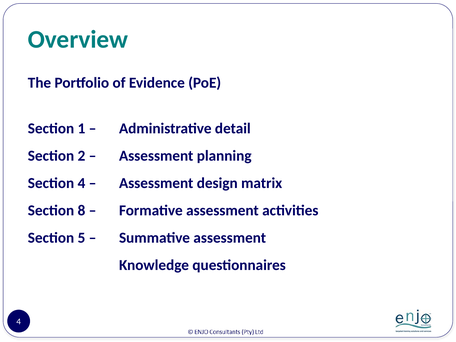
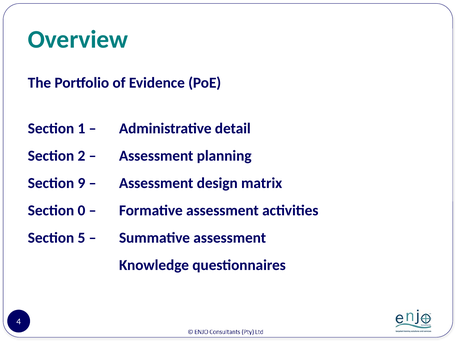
Section 4: 4 -> 9
8: 8 -> 0
